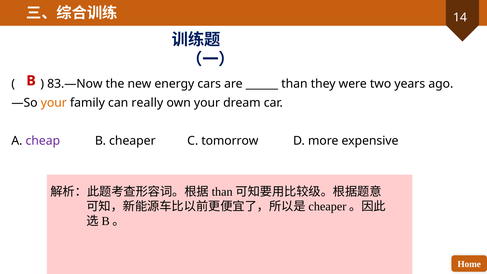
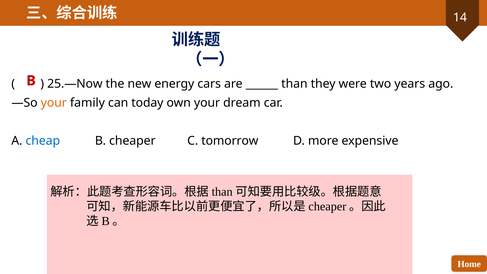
83.—Now: 83.—Now -> 25.—Now
really: really -> today
cheap colour: purple -> blue
